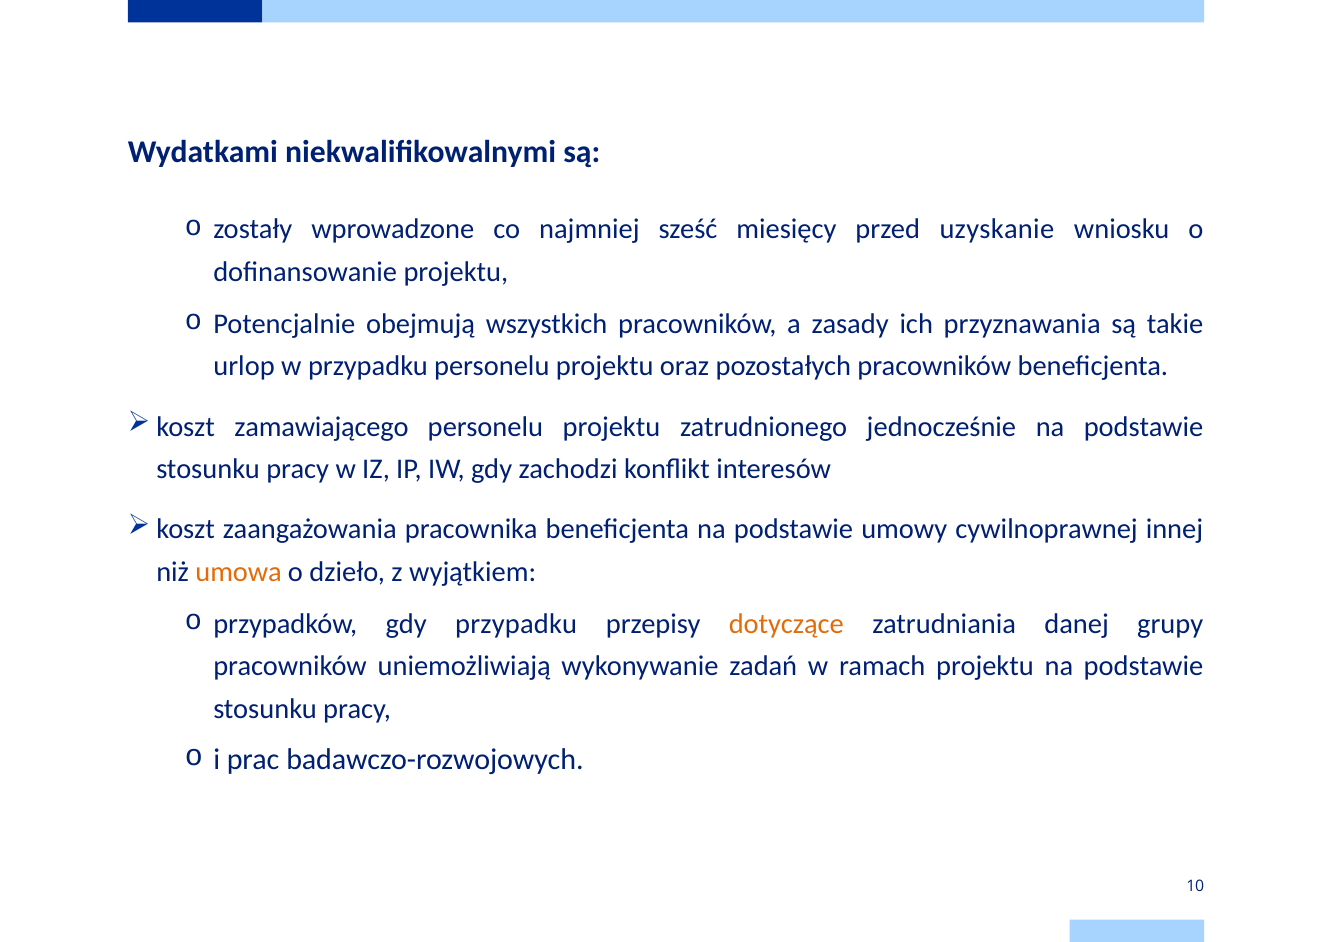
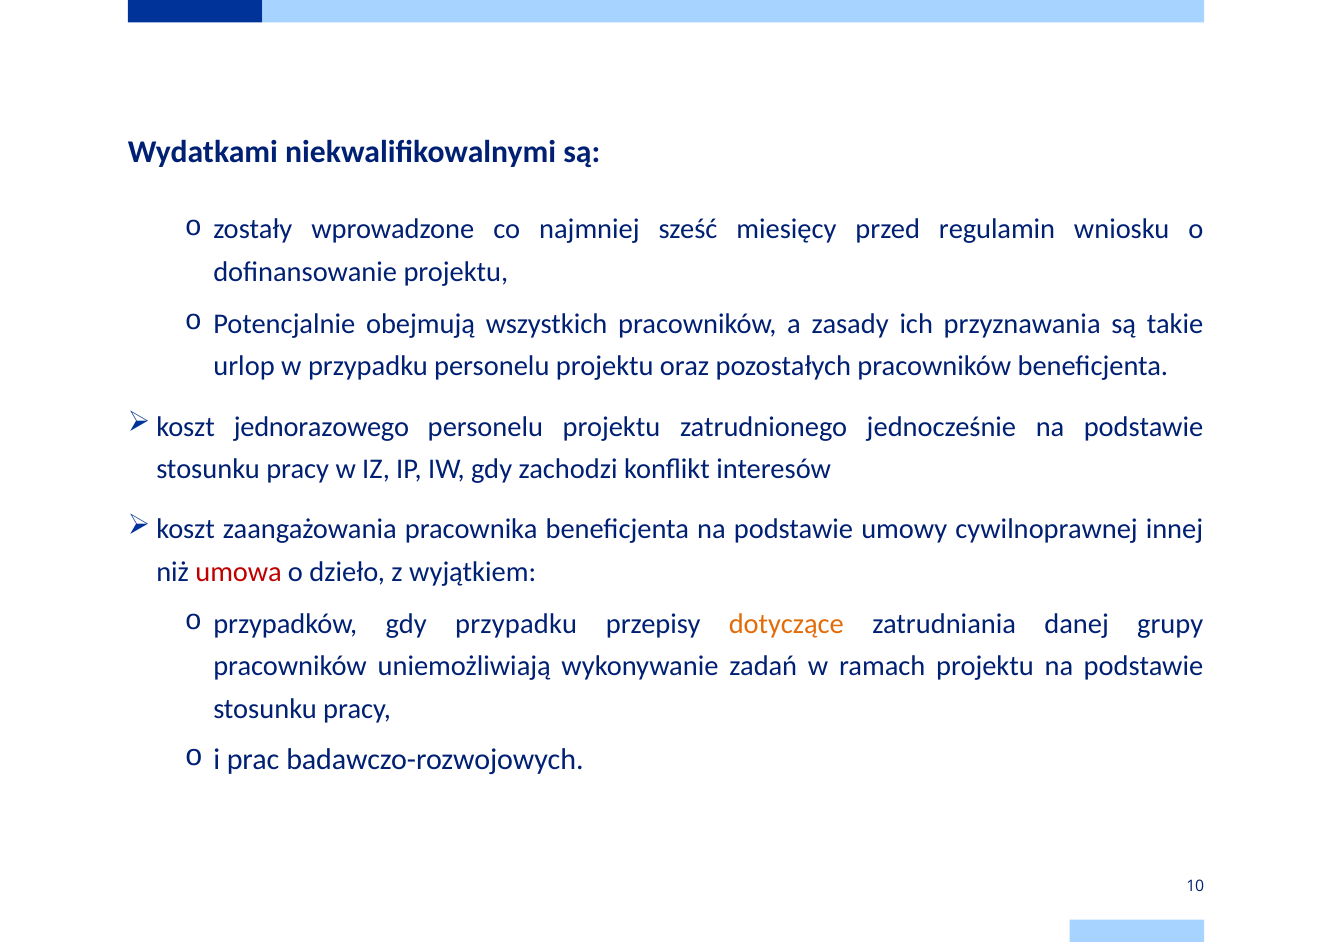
uzyskanie: uzyskanie -> regulamin
zamawiającego: zamawiającego -> jednorazowego
umowa colour: orange -> red
